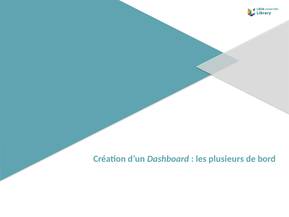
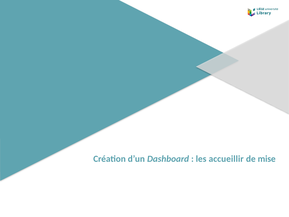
plusieurs: plusieurs -> accueillir
bord: bord -> mise
